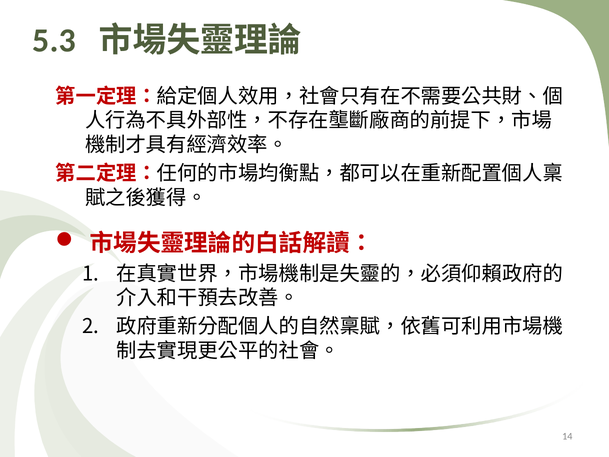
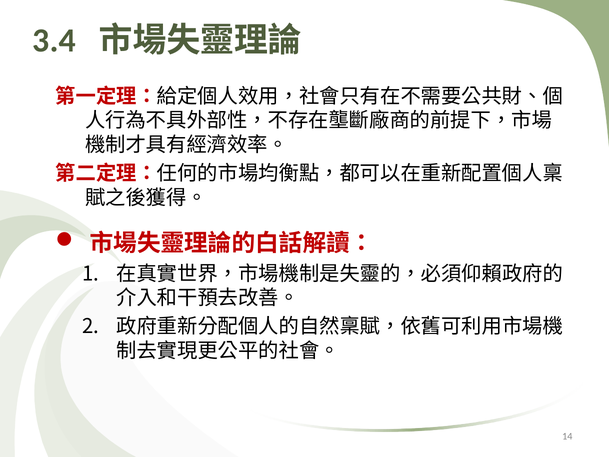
5.3: 5.3 -> 3.4
